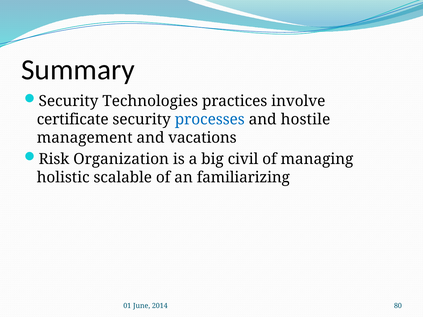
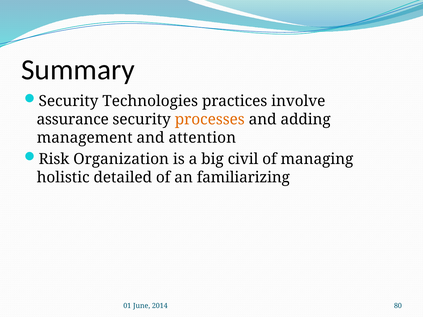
certificate: certificate -> assurance
processes colour: blue -> orange
hostile: hostile -> adding
vacations: vacations -> attention
scalable: scalable -> detailed
